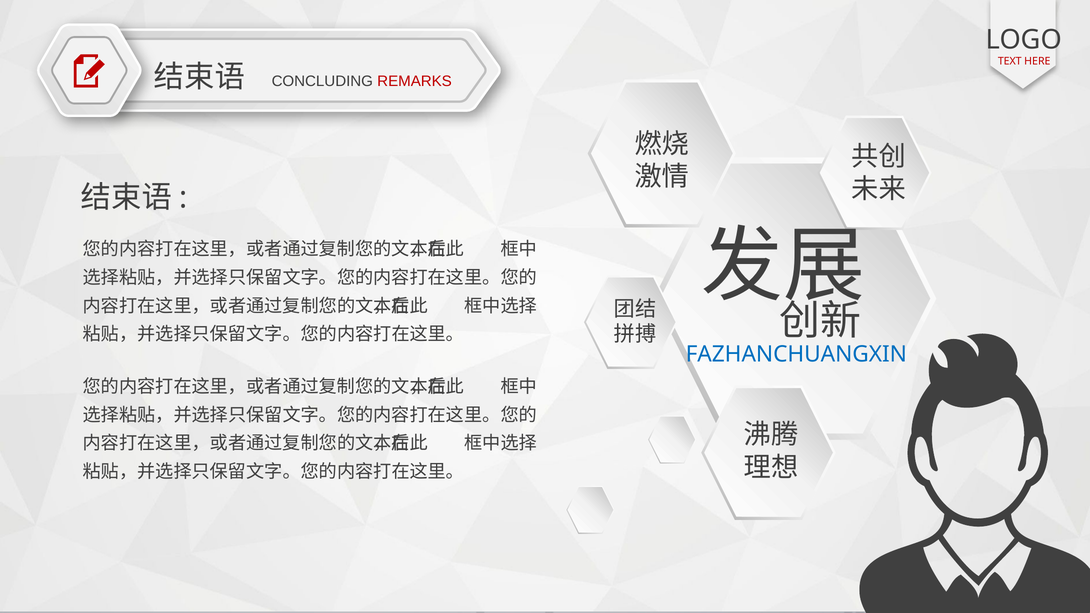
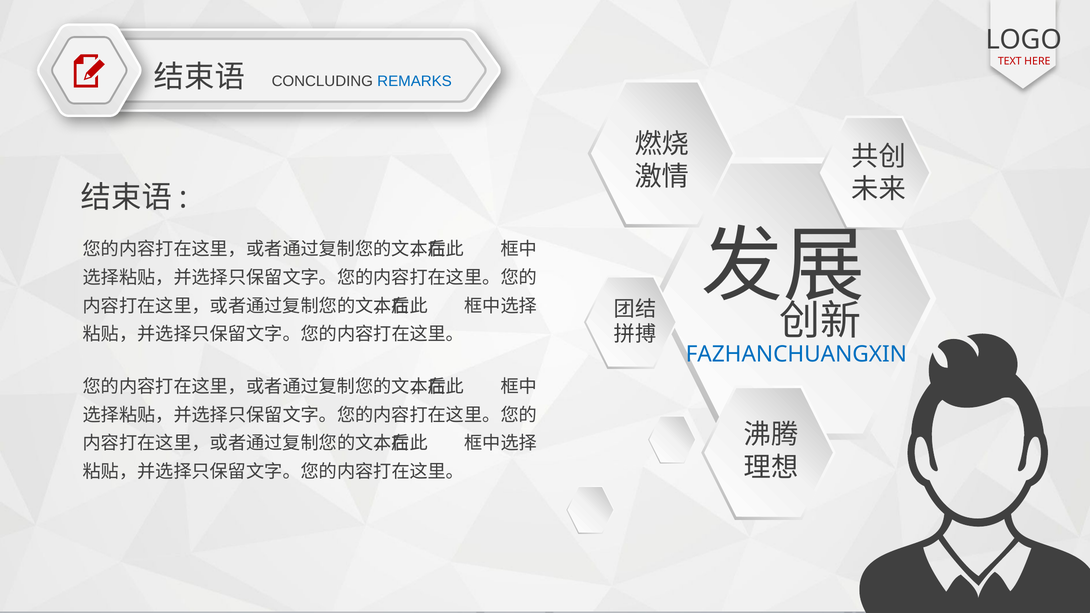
REMARKS colour: red -> blue
